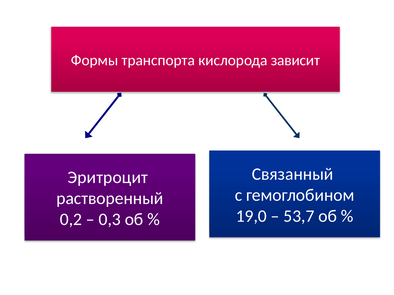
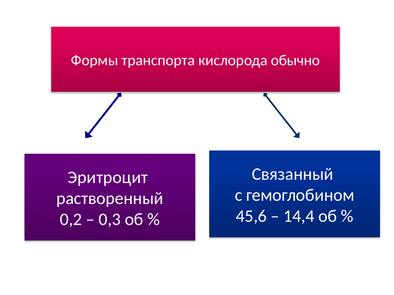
зависит: зависит -> обычно
19,0: 19,0 -> 45,6
53,7: 53,7 -> 14,4
